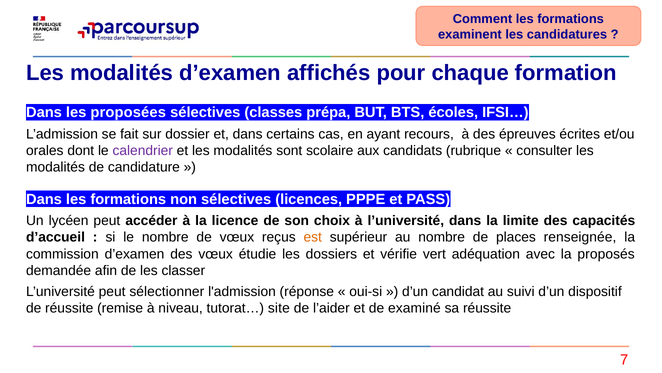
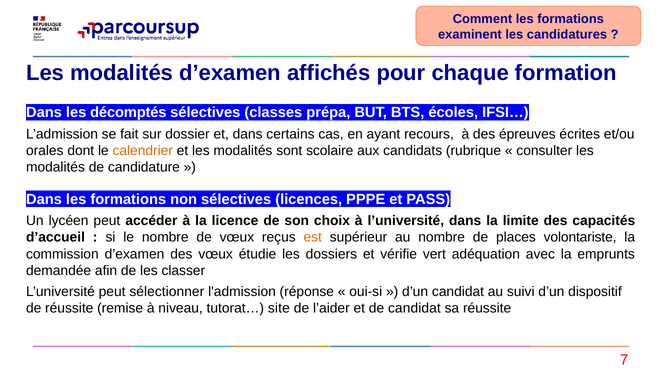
proposées: proposées -> décomptés
calendrier colour: purple -> orange
renseignée: renseignée -> volontariste
proposés: proposés -> emprunts
de examiné: examiné -> candidat
